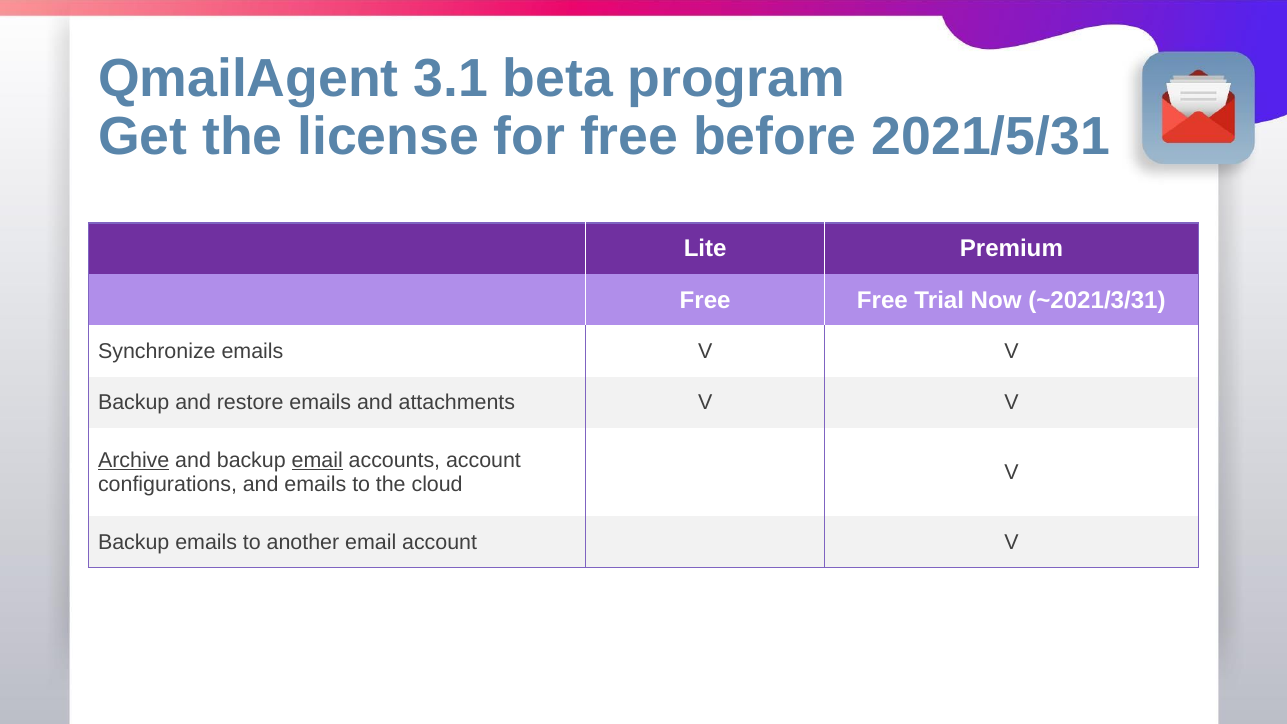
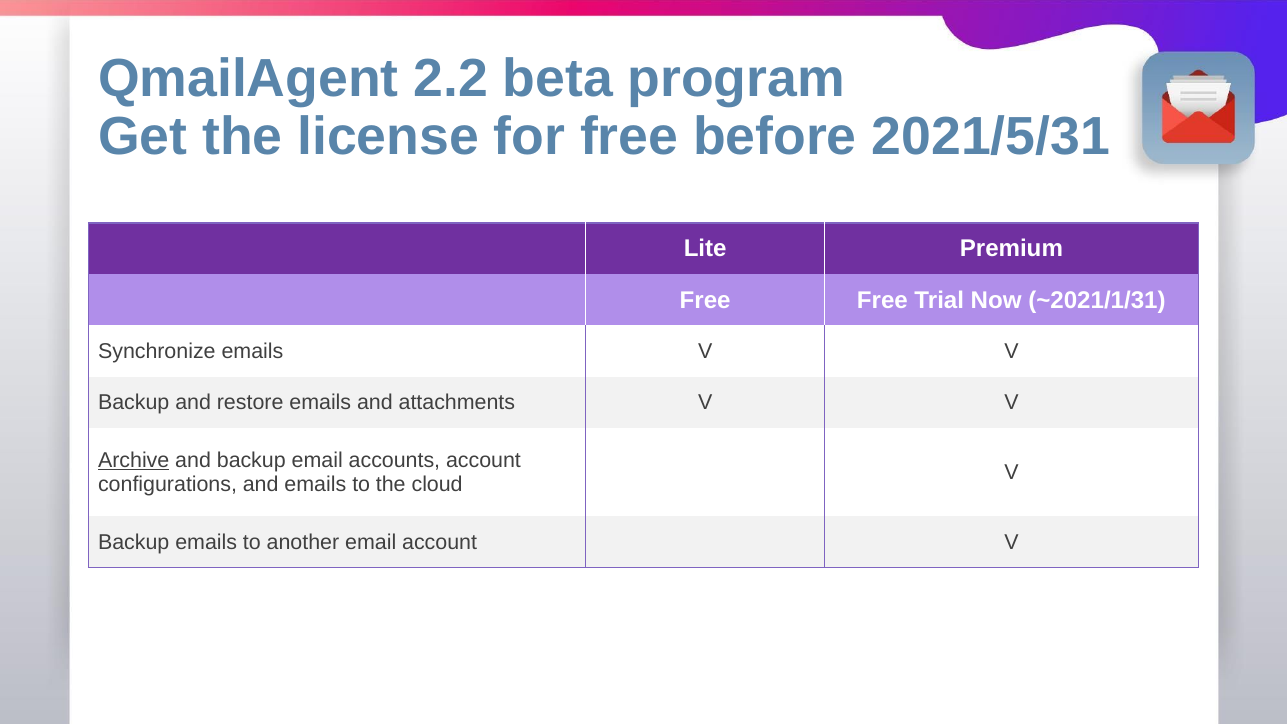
3.1: 3.1 -> 2.2
~2021/3/31: ~2021/3/31 -> ~2021/1/31
email at (317, 460) underline: present -> none
